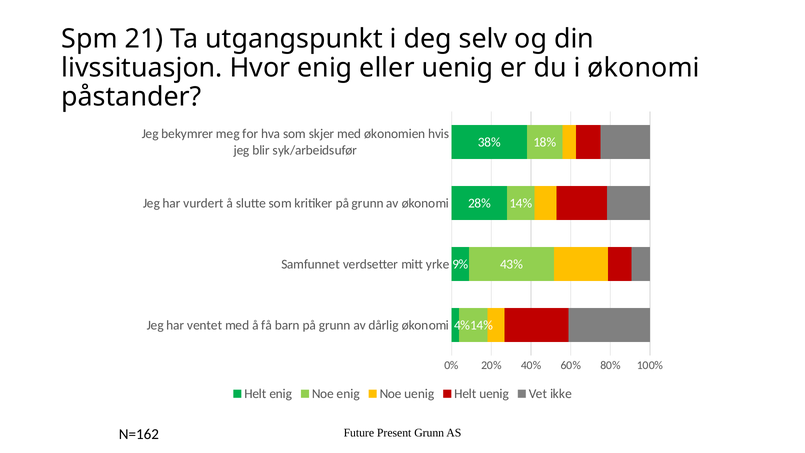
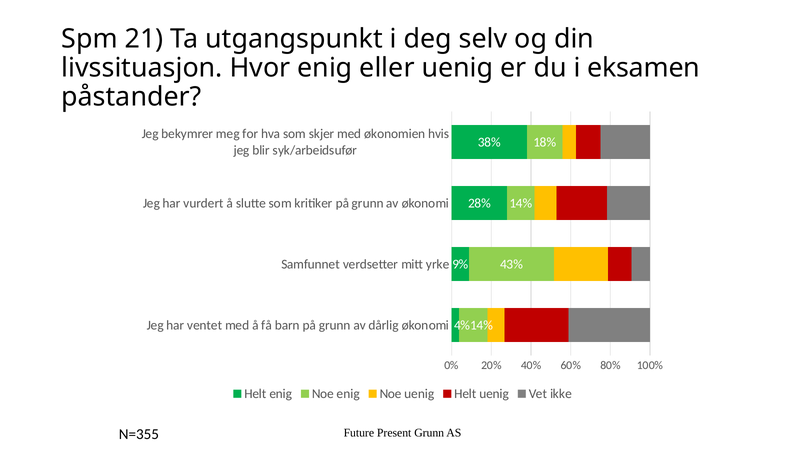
i økonomi: økonomi -> eksamen
N=162: N=162 -> N=355
